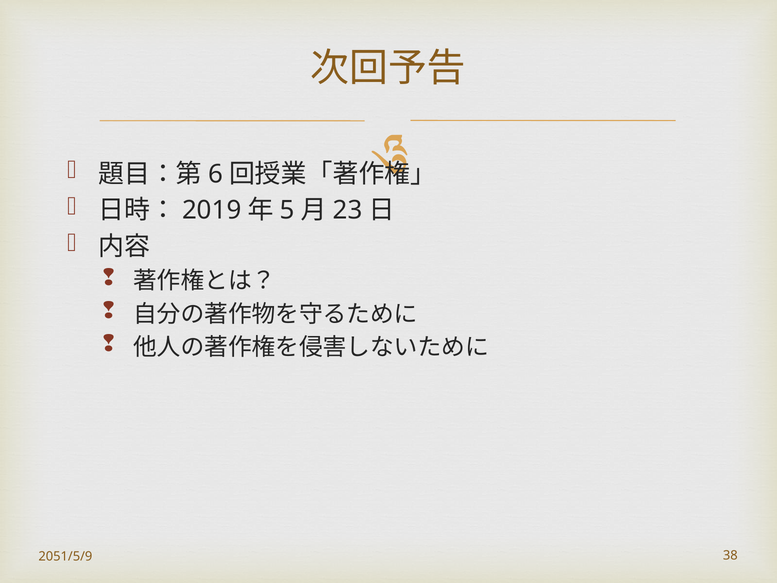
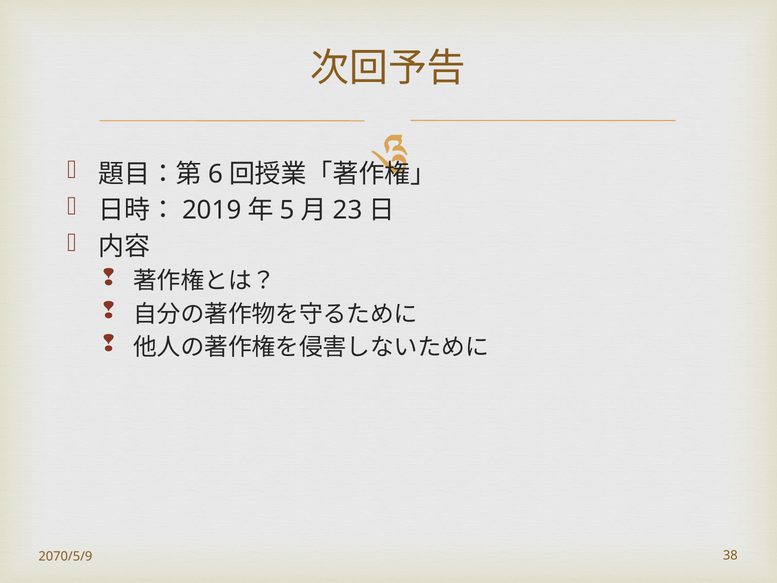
2051/5/9: 2051/5/9 -> 2070/5/9
